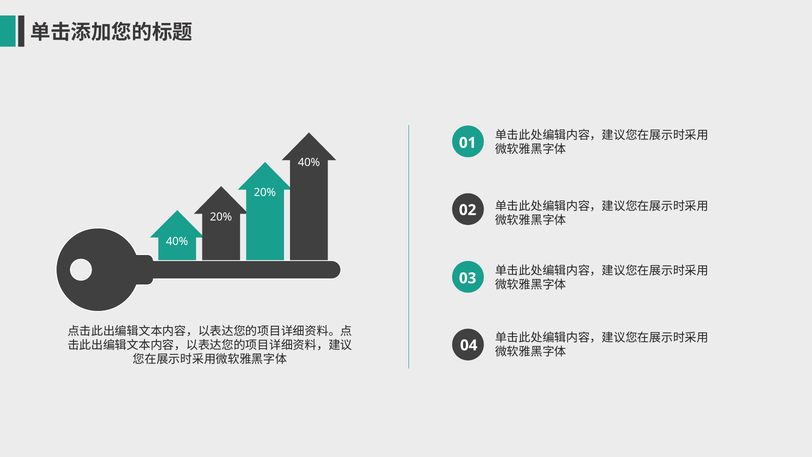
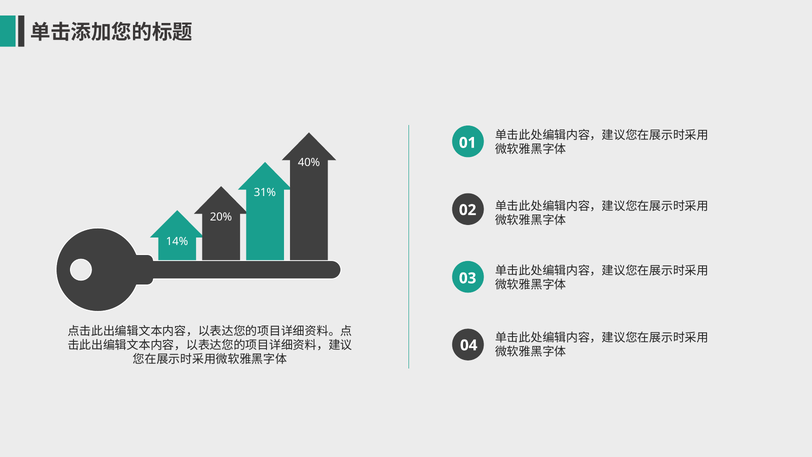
20% at (265, 192): 20% -> 31%
40% at (177, 241): 40% -> 14%
